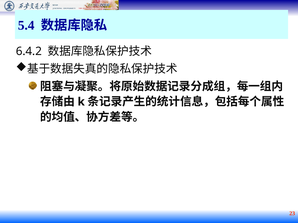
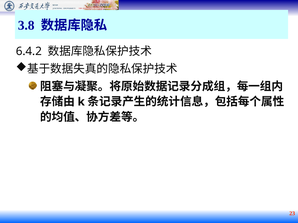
5.4: 5.4 -> 3.8
